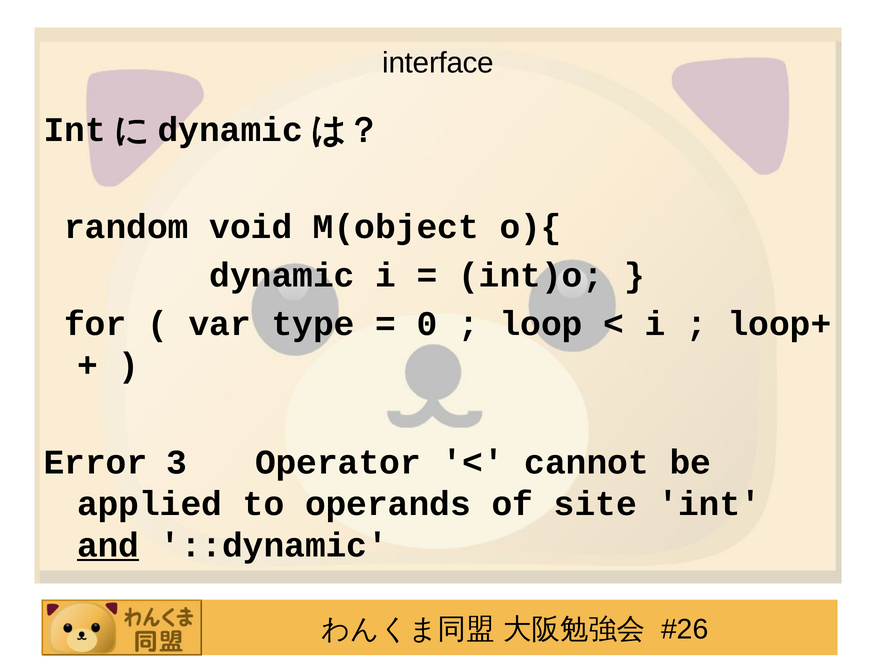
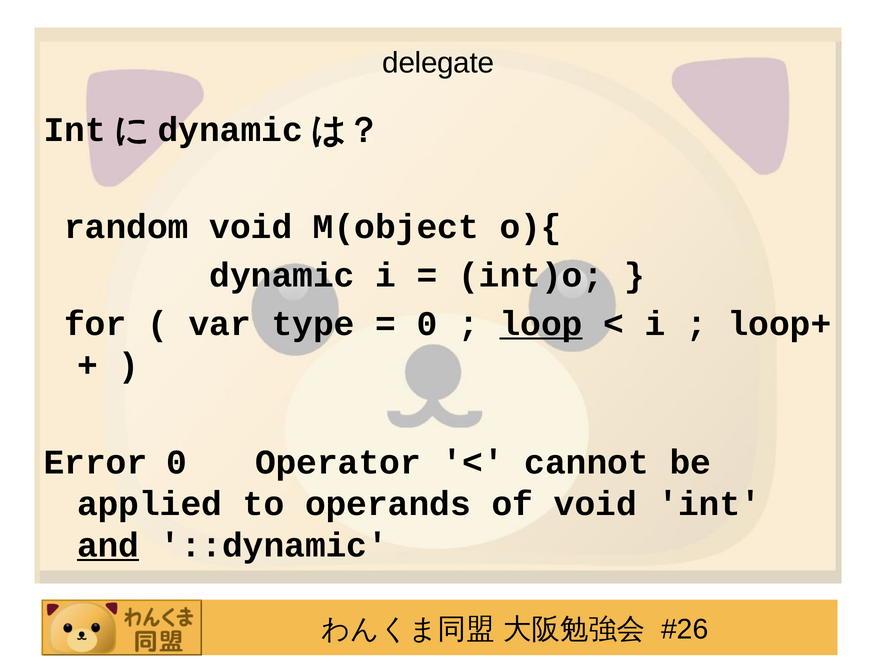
interface: interface -> delegate
loop underline: none -> present
Error 3: 3 -> 0
of site: site -> void
